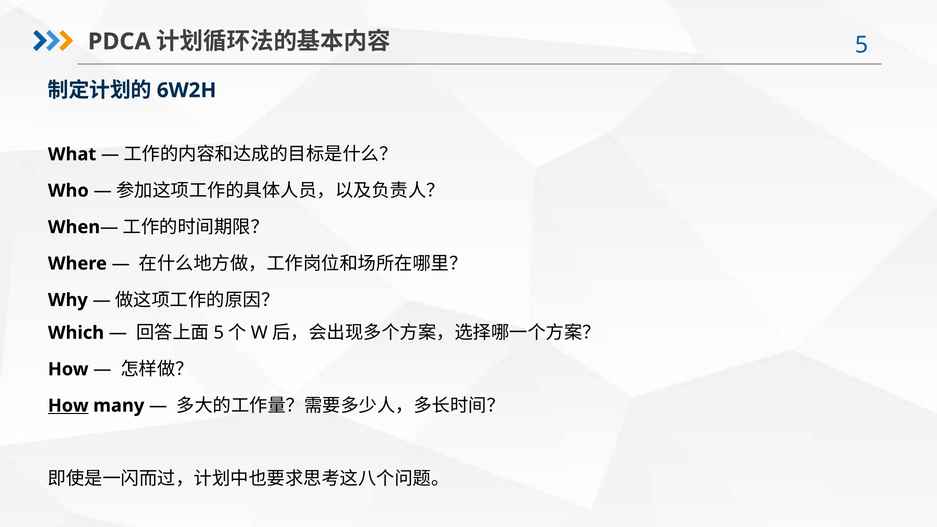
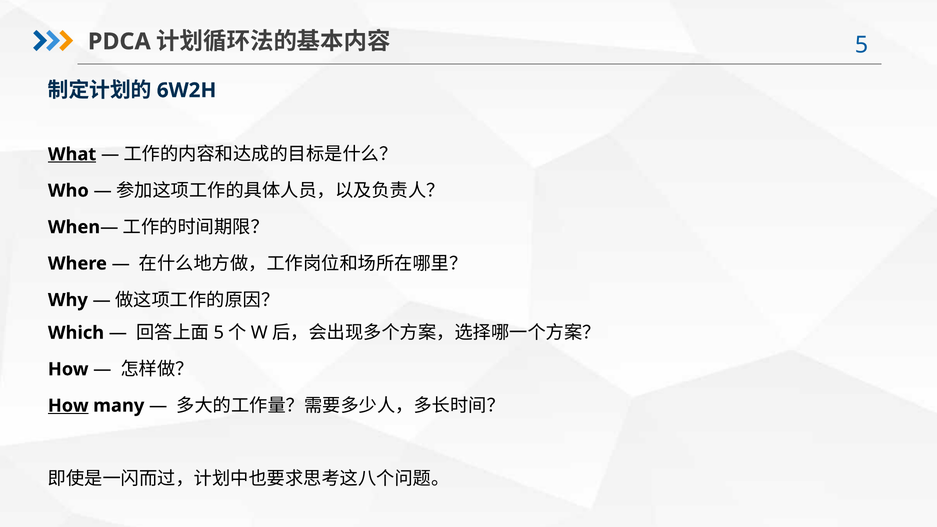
What underline: none -> present
